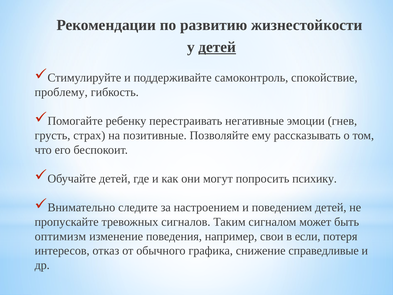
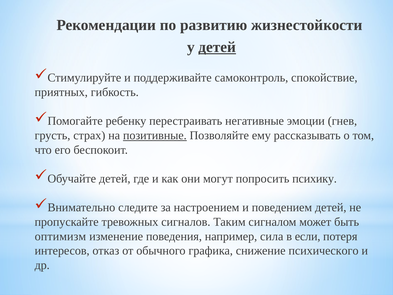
проблему: проблему -> приятных
позитивные underline: none -> present
свои: свои -> сила
справедливые: справедливые -> психического
